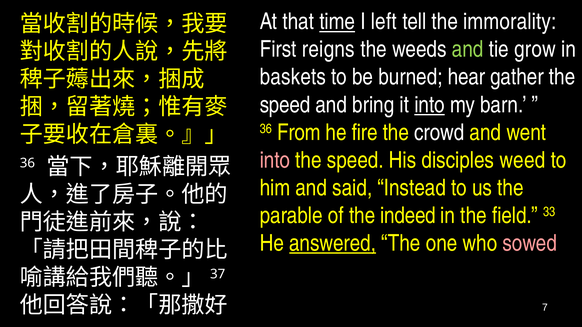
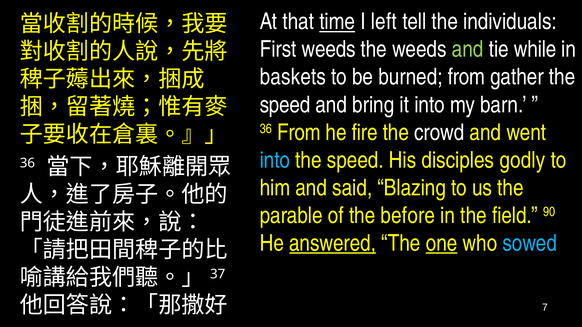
immorality: immorality -> individuals
First reigns: reigns -> weeds
grow: grow -> while
burned hear: hear -> from
into at (430, 105) underline: present -> none
into at (275, 160) colour: pink -> light blue
weed: weed -> godly
Instead: Instead -> Blazing
indeed: indeed -> before
33: 33 -> 90
one underline: none -> present
sowed colour: pink -> light blue
